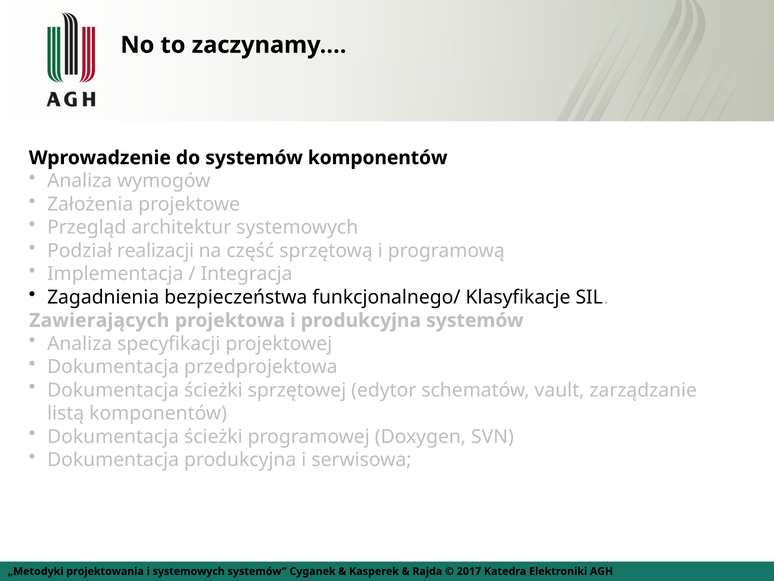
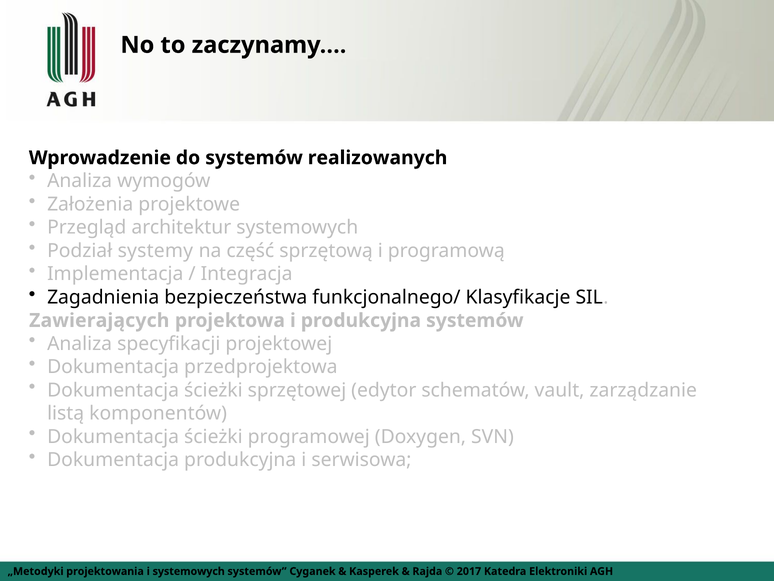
systemów komponentów: komponentów -> realizowanych
realizacji: realizacji -> systemy
